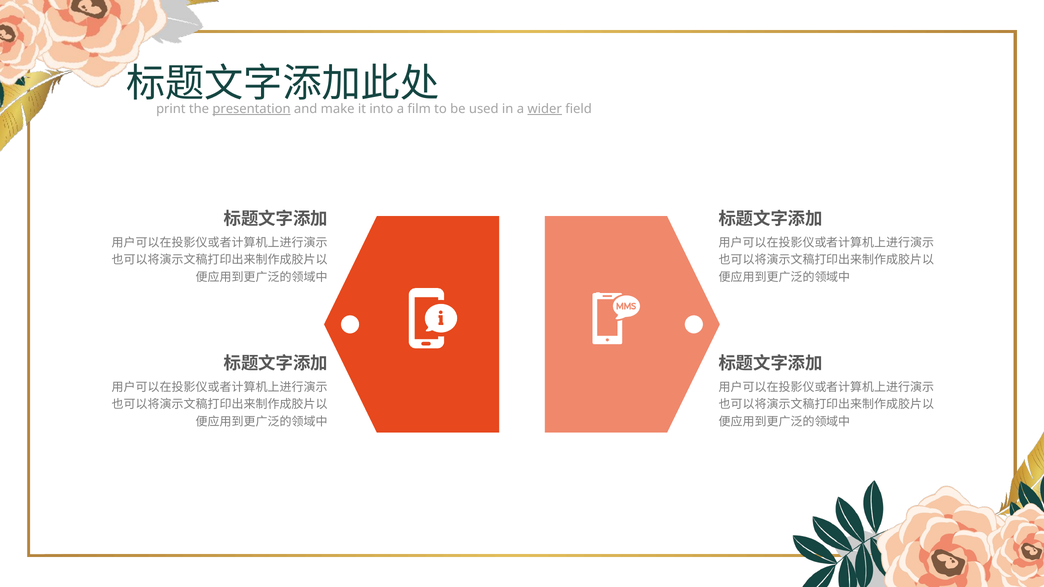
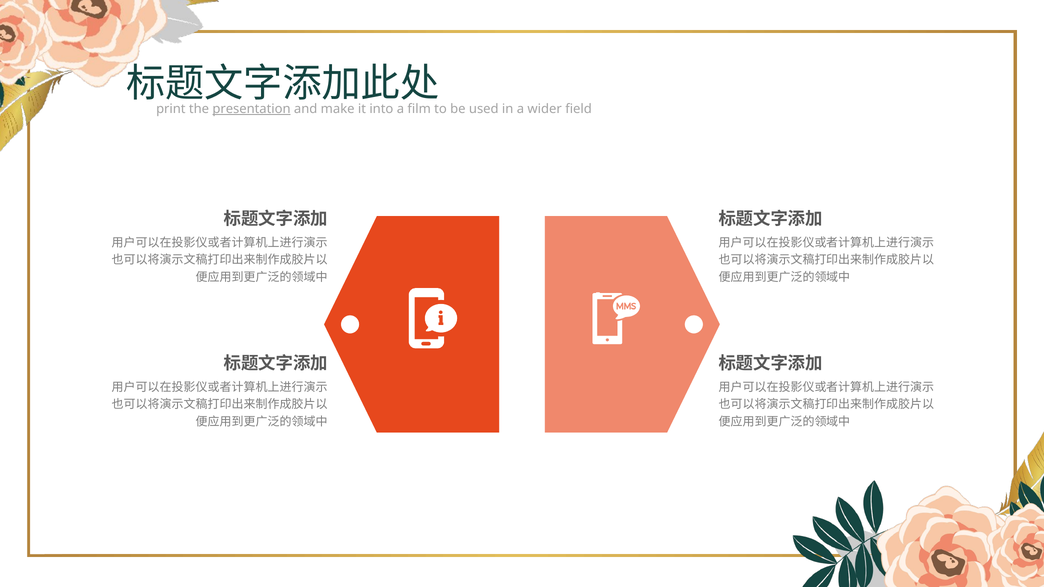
wider underline: present -> none
